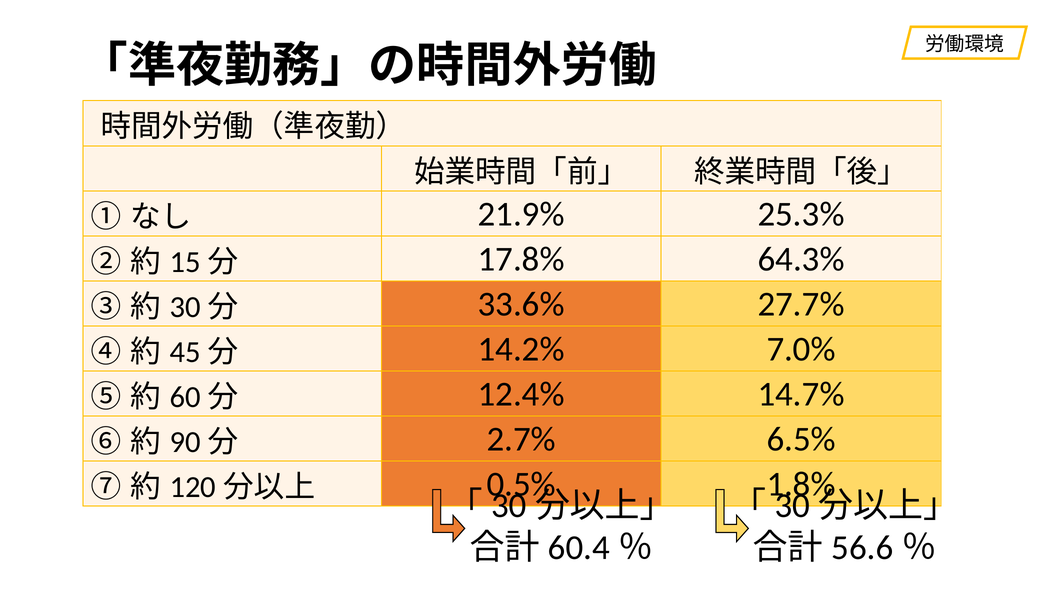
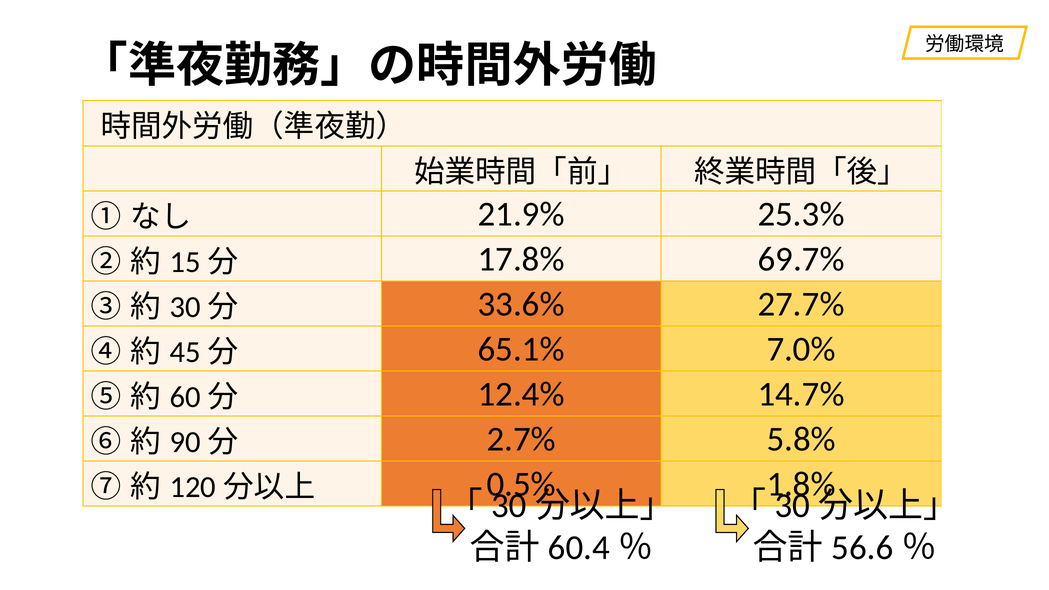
64.3%: 64.3% -> 69.7%
14.2%: 14.2% -> 65.1%
6.5%: 6.5% -> 5.8%
